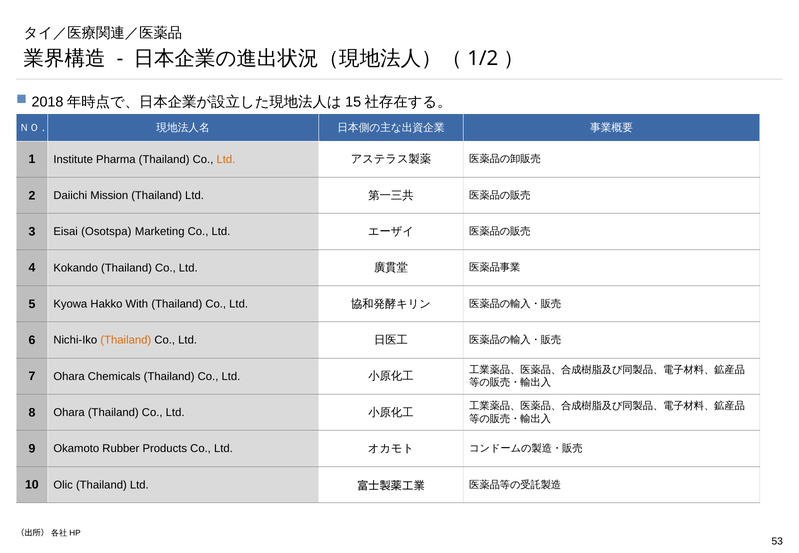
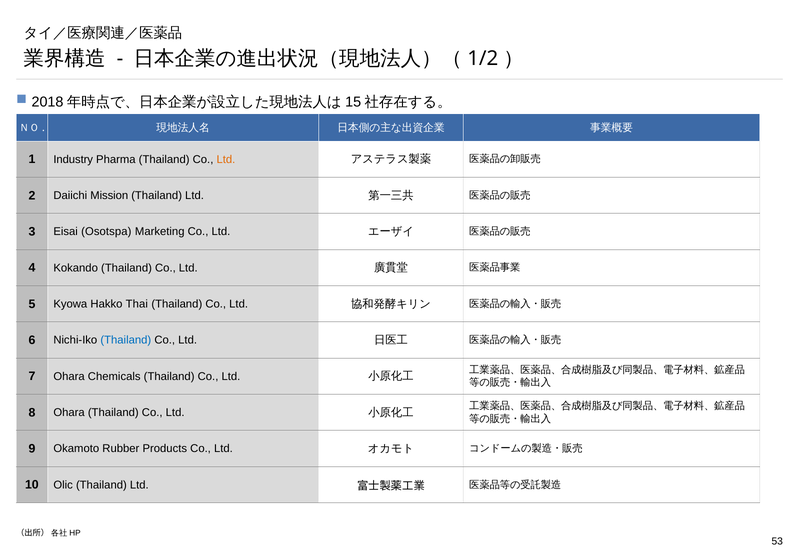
Institute: Institute -> Industry
With: With -> Thai
Thailand at (126, 340) colour: orange -> blue
